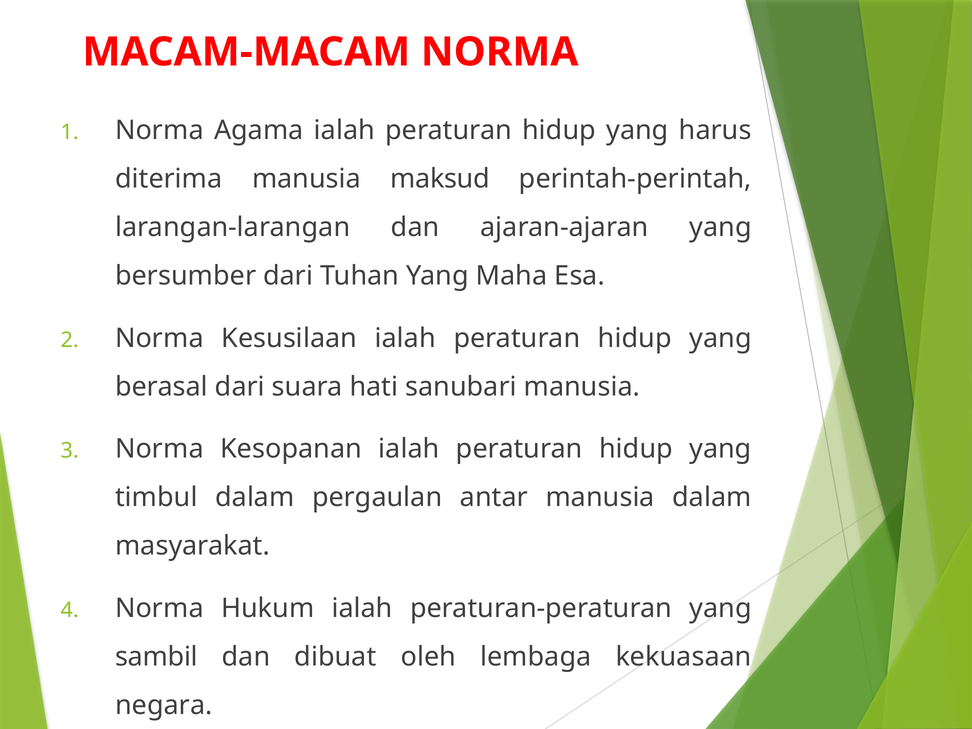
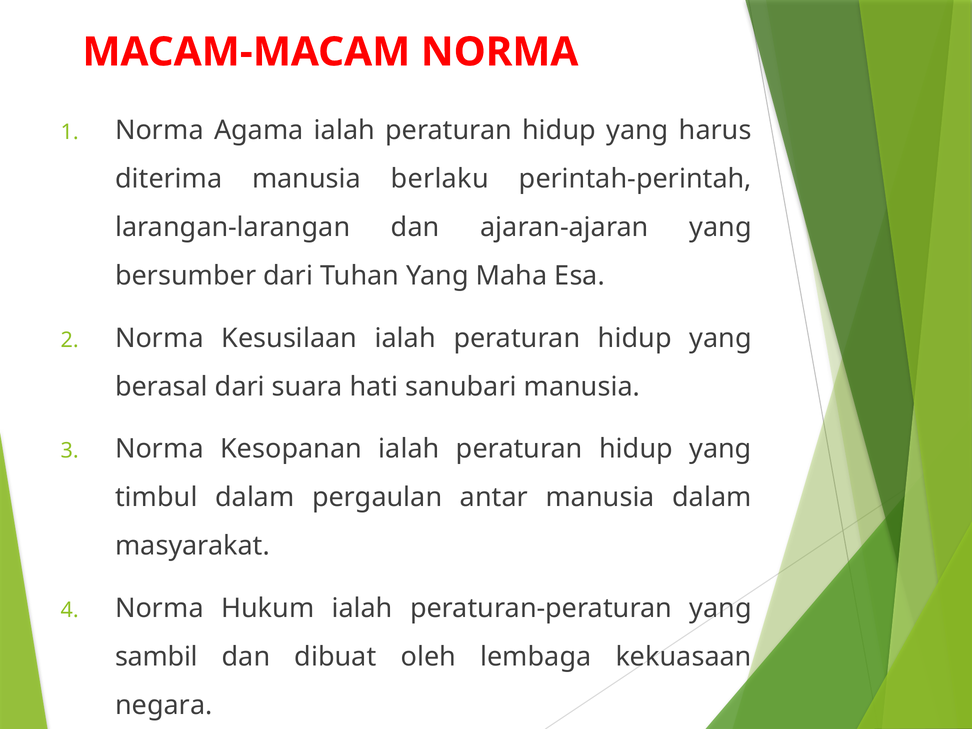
maksud: maksud -> berlaku
